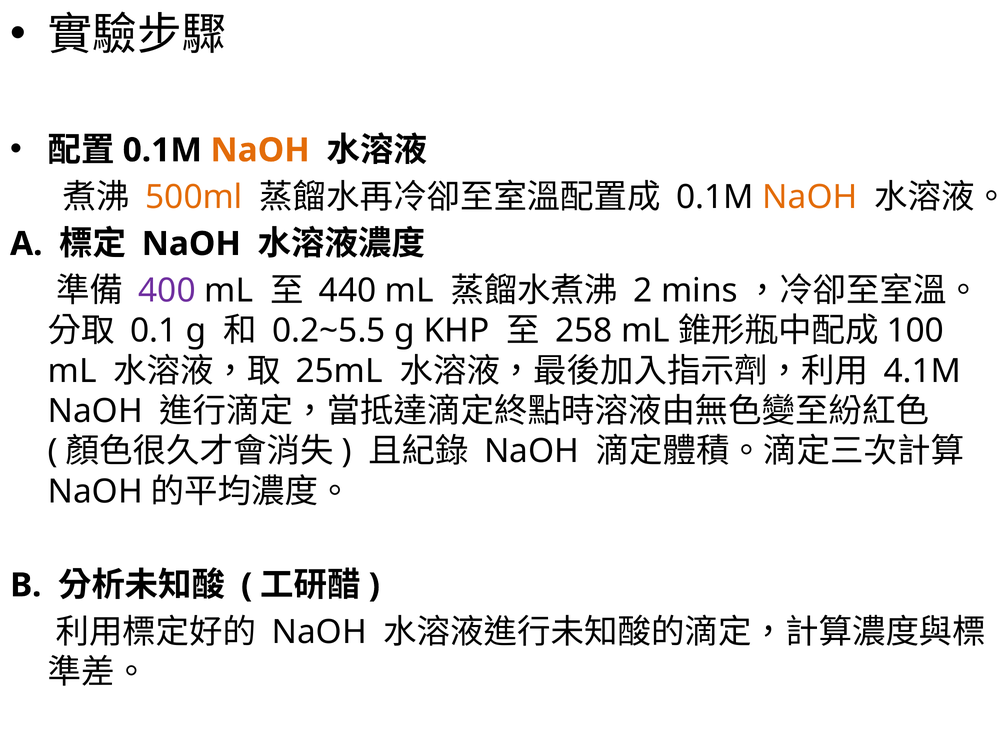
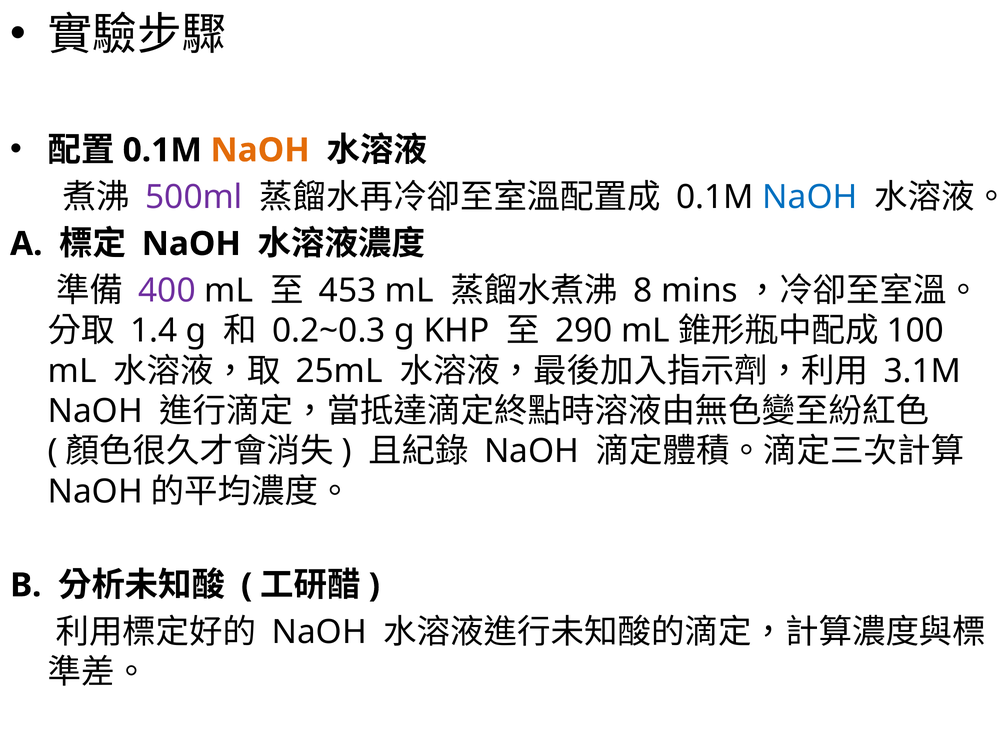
500ml colour: orange -> purple
NaOH at (810, 197) colour: orange -> blue
440: 440 -> 453
2: 2 -> 8
0.1: 0.1 -> 1.4
0.2~5.5: 0.2~5.5 -> 0.2~0.3
258: 258 -> 290
4.1M: 4.1M -> 3.1M
